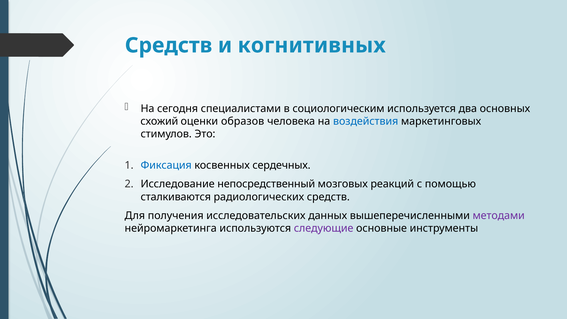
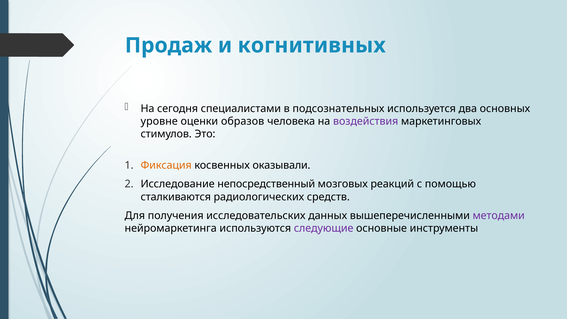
Средств at (169, 45): Средств -> Продаж
социологическим: социологическим -> подсознательных
схожий: схожий -> уровне
воздействия colour: blue -> purple
Фиксация colour: blue -> orange
сердечных: сердечных -> оказывали
